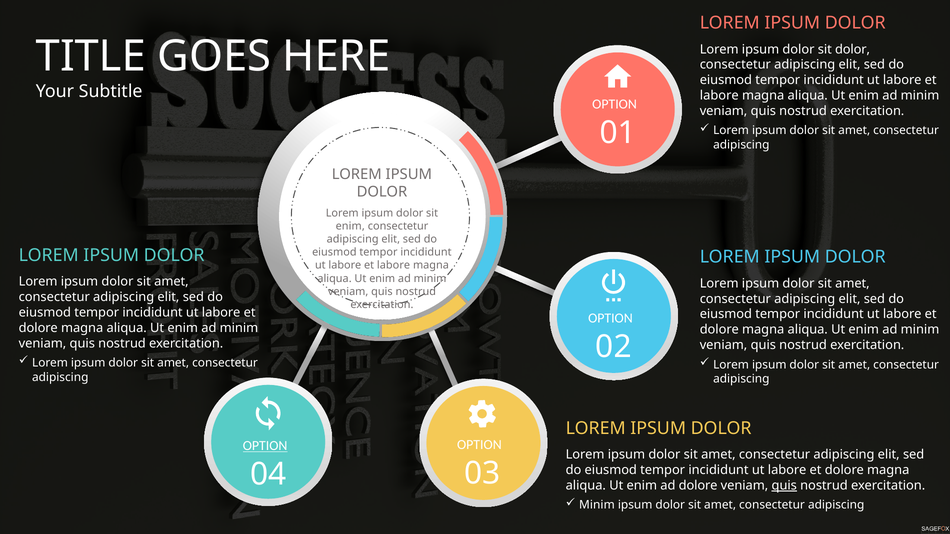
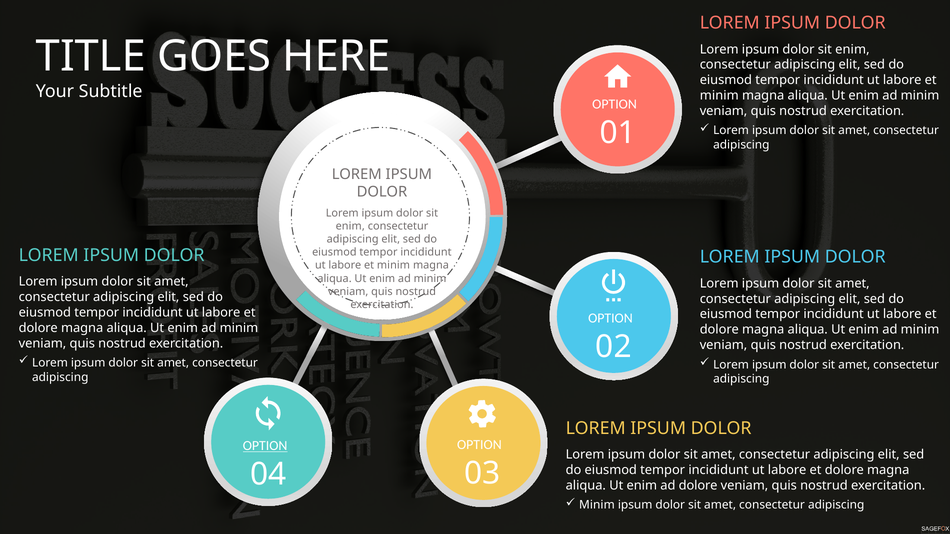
dolor at (853, 49): dolor -> enim
labore at (719, 96): labore -> minim
labore at (394, 266): labore -> minim
quis at (784, 486) underline: present -> none
